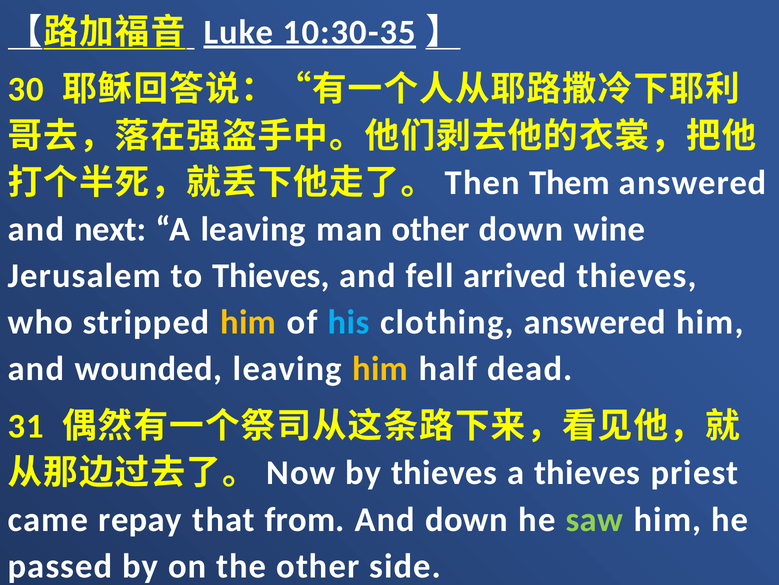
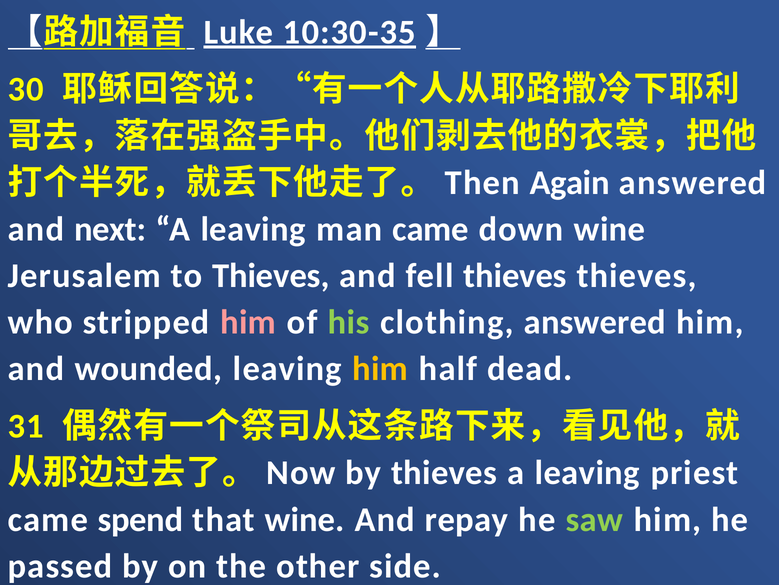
Them: Them -> Again
man other: other -> came
fell arrived: arrived -> thieves
him at (248, 322) colour: yellow -> pink
his colour: light blue -> light green
thieves at (587, 472): thieves -> leaving
repay: repay -> spend
that from: from -> wine
And down: down -> repay
